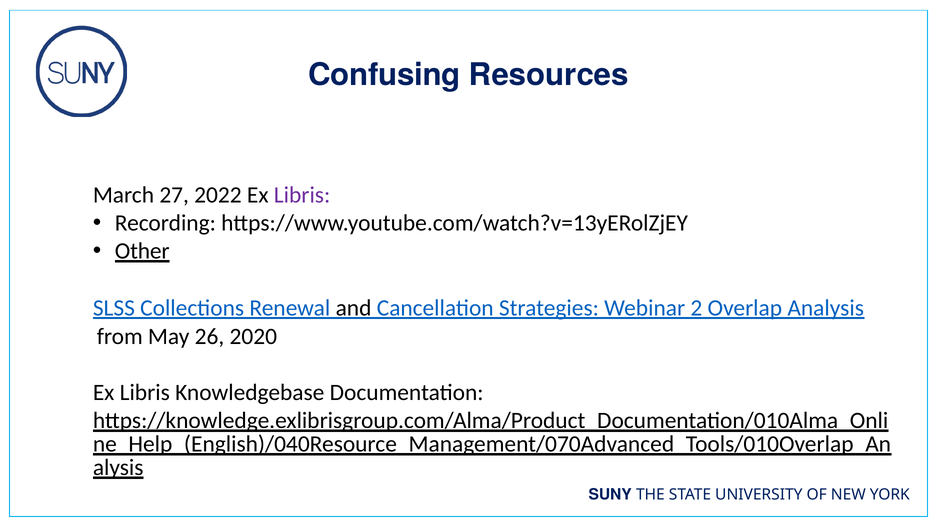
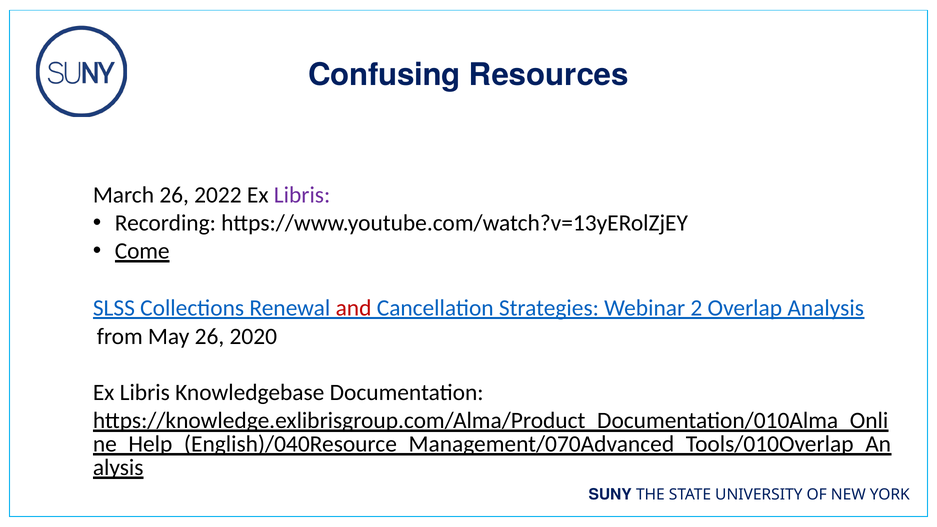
March 27: 27 -> 26
Other: Other -> Come
and colour: black -> red
